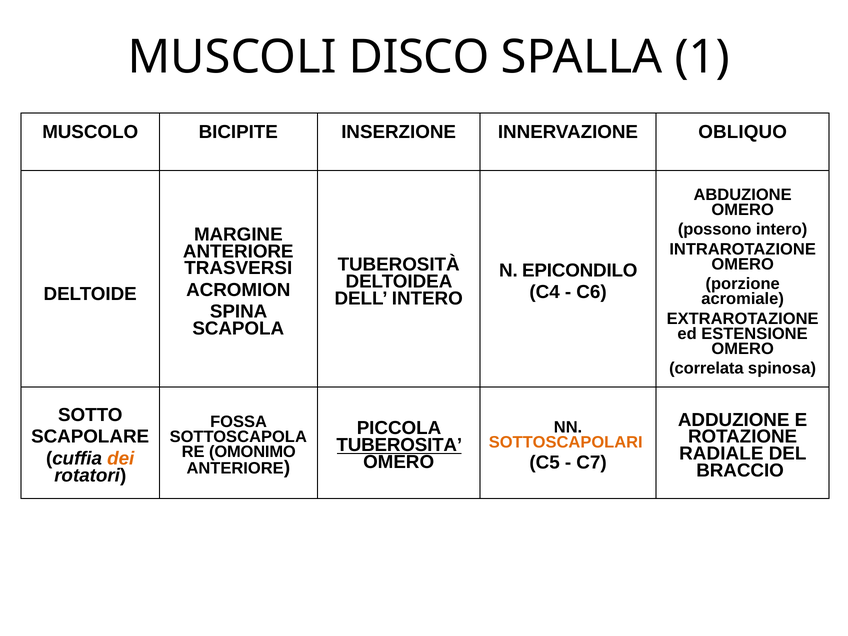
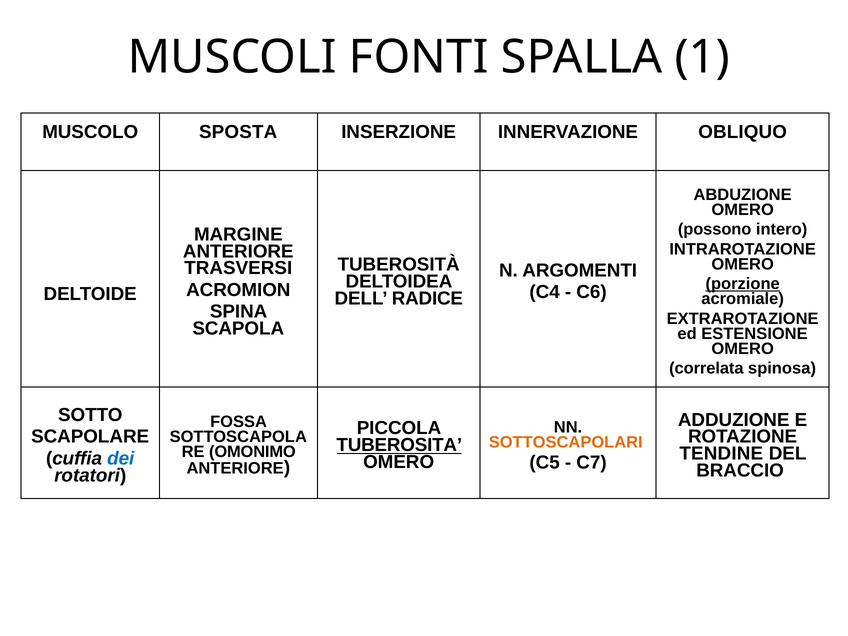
DISCO: DISCO -> FONTI
BICIPITE: BICIPITE -> SPOSTA
EPICONDILO: EPICONDILO -> ARGOMENTI
porzione underline: none -> present
DELL INTERO: INTERO -> RADICE
RADIALE: RADIALE -> TENDINE
dei colour: orange -> blue
